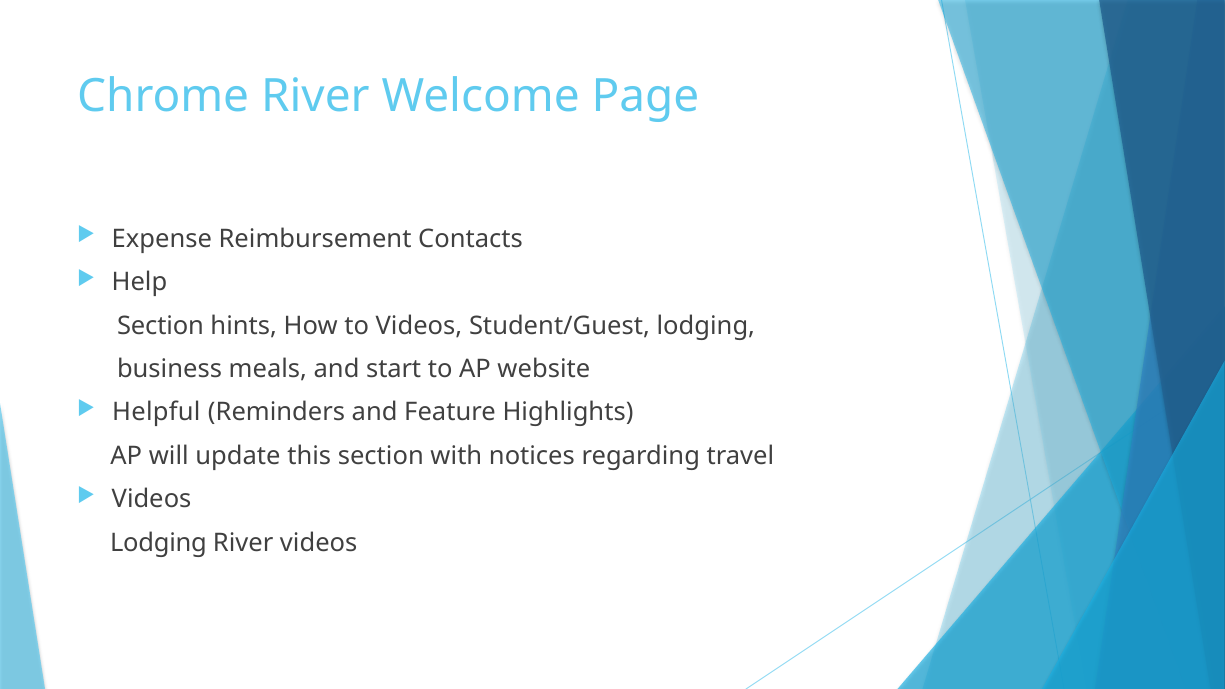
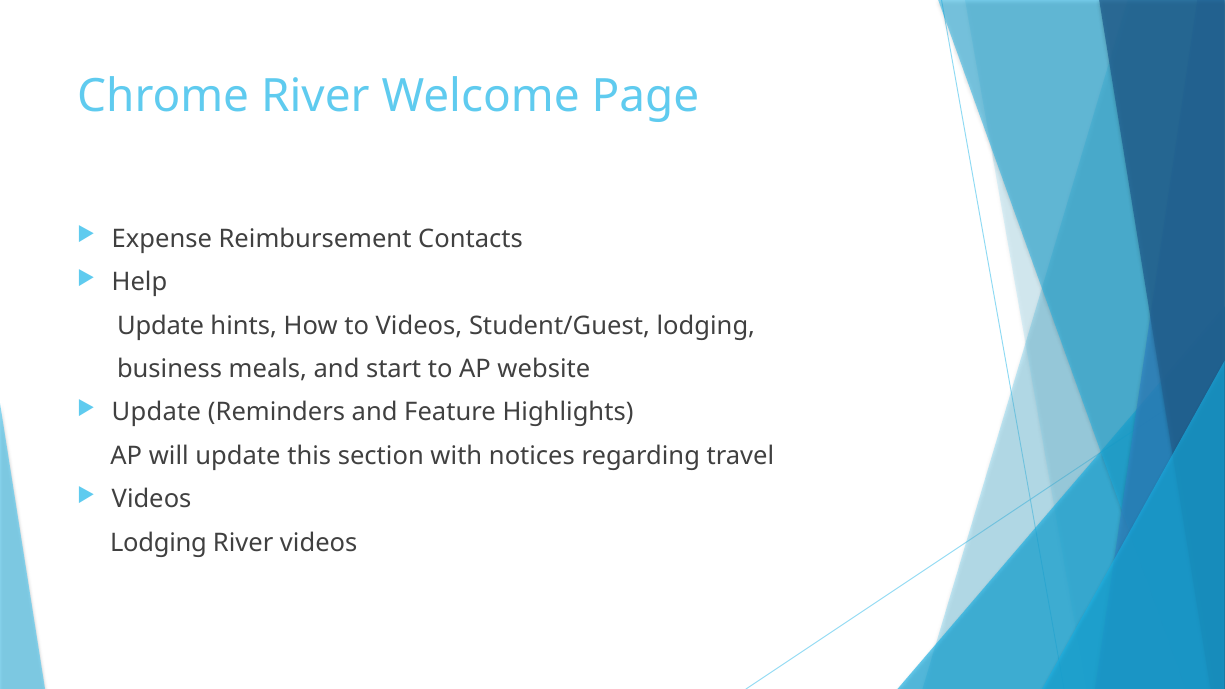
Section at (161, 326): Section -> Update
Helpful at (156, 412): Helpful -> Update
